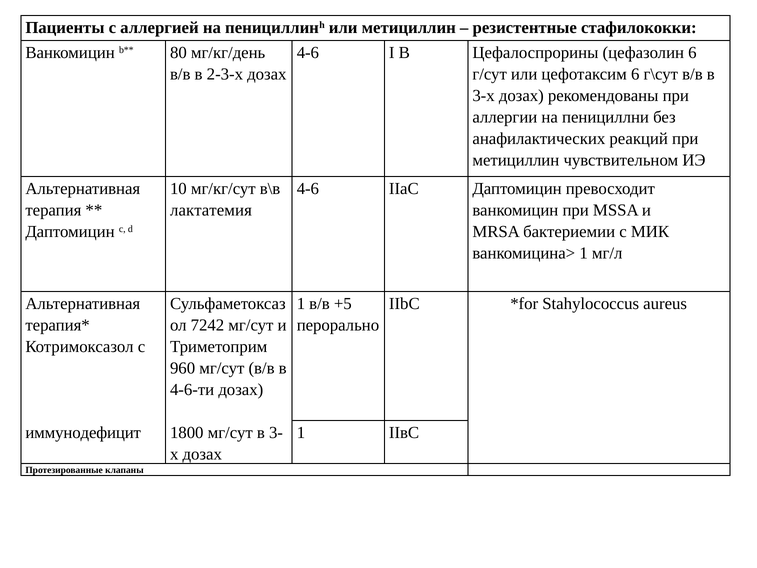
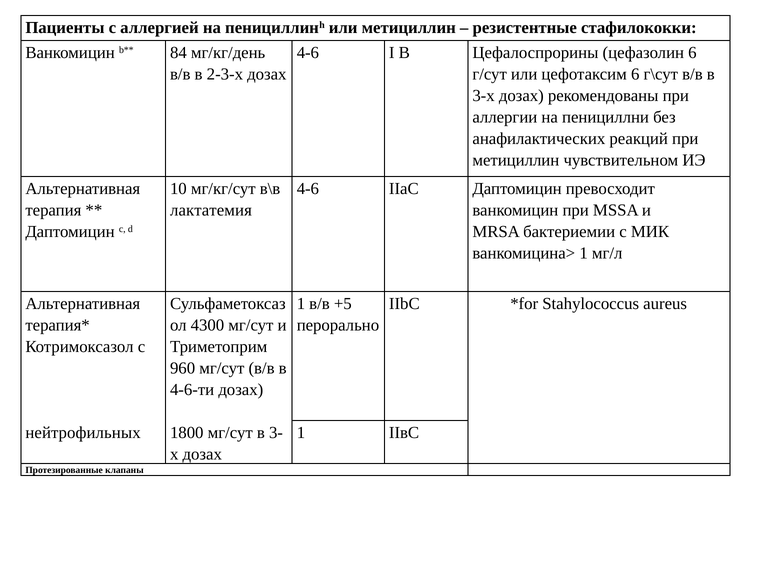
80: 80 -> 84
7242: 7242 -> 4300
иммунодефицит: иммунодефицит -> нейтрофильных
